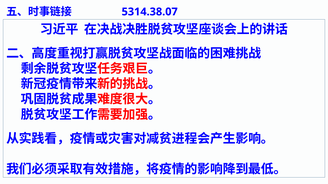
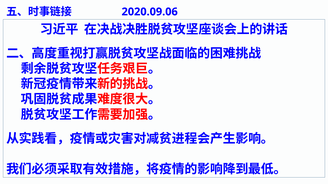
5314.38.07: 5314.38.07 -> 2020.09.06
